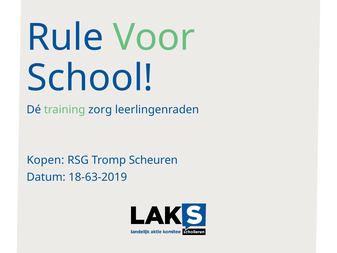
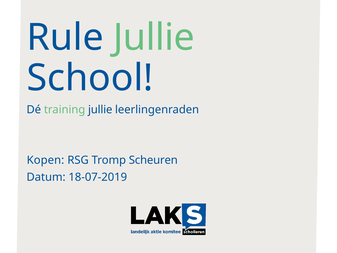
Rule Voor: Voor -> Jullie
training zorg: zorg -> jullie
18-63-2019: 18-63-2019 -> 18-07-2019
